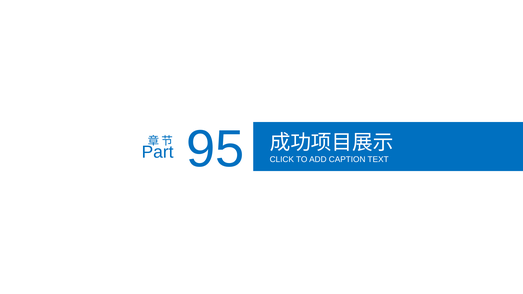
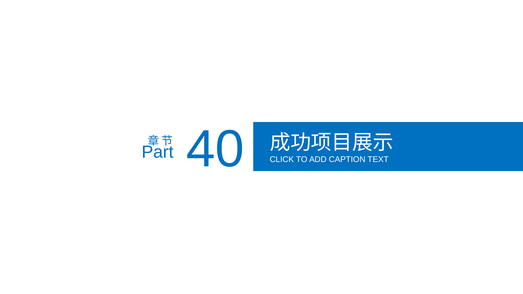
95: 95 -> 40
